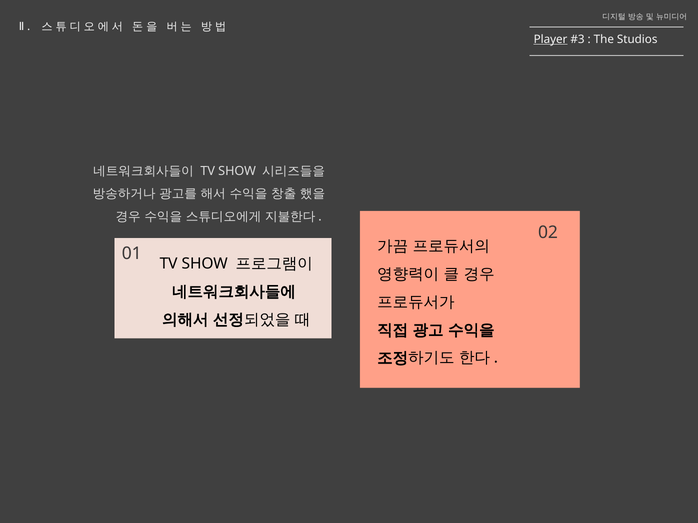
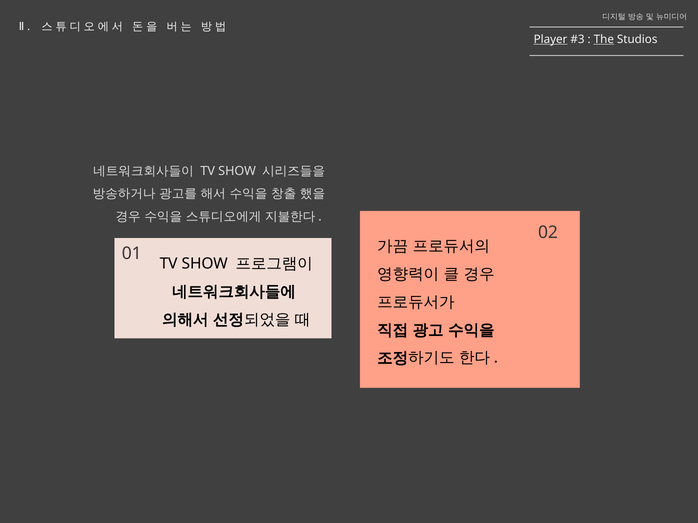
The underline: none -> present
